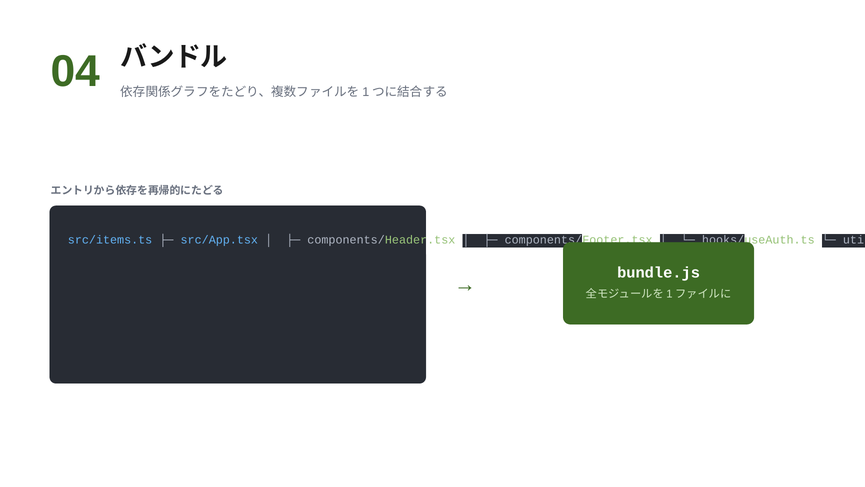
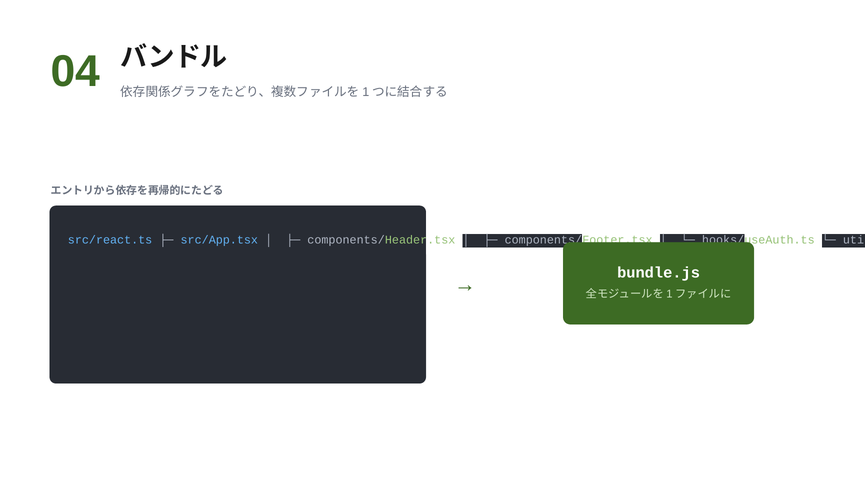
src/items.ts: src/items.ts -> src/react.ts
